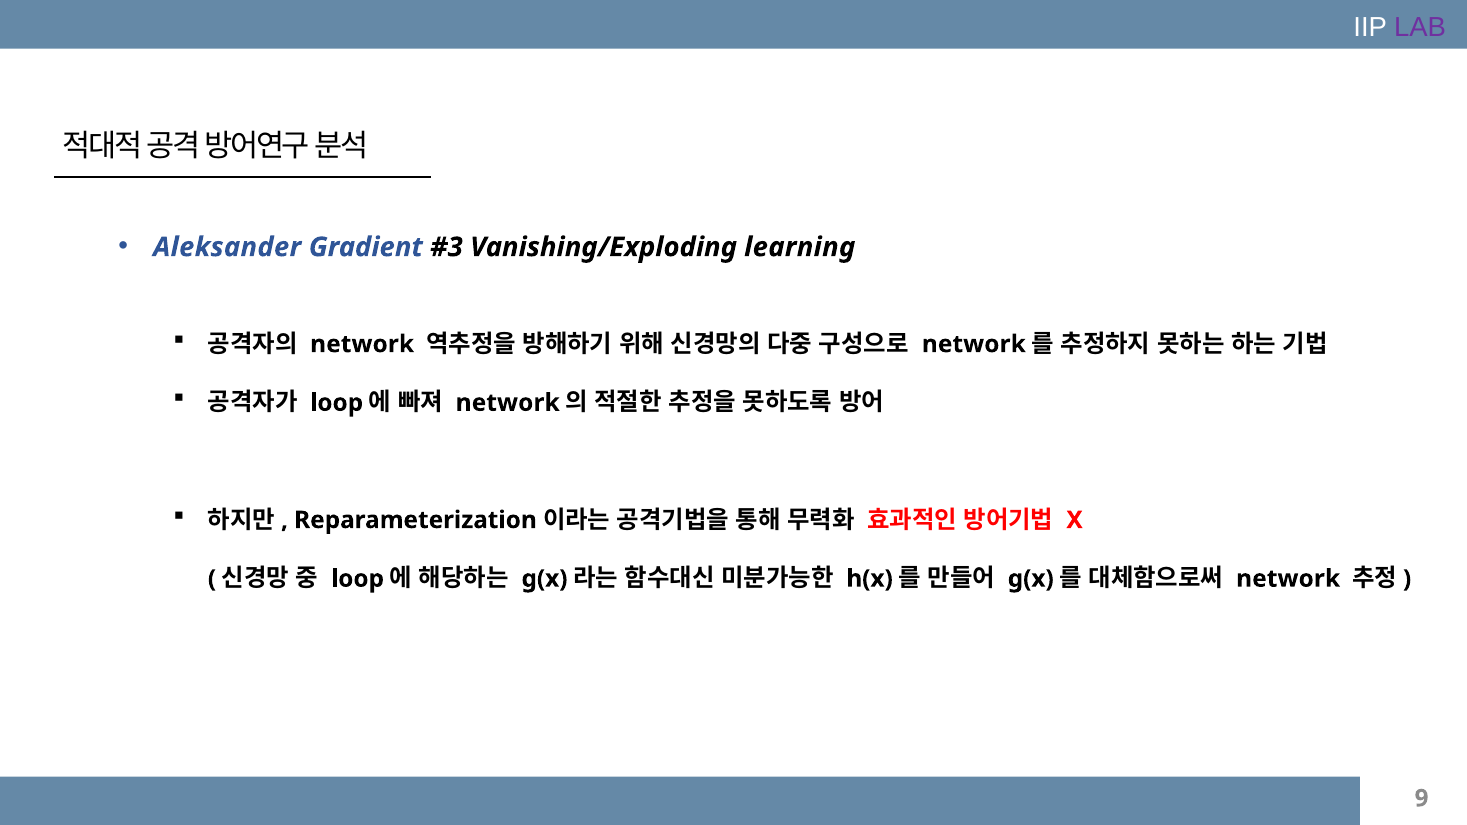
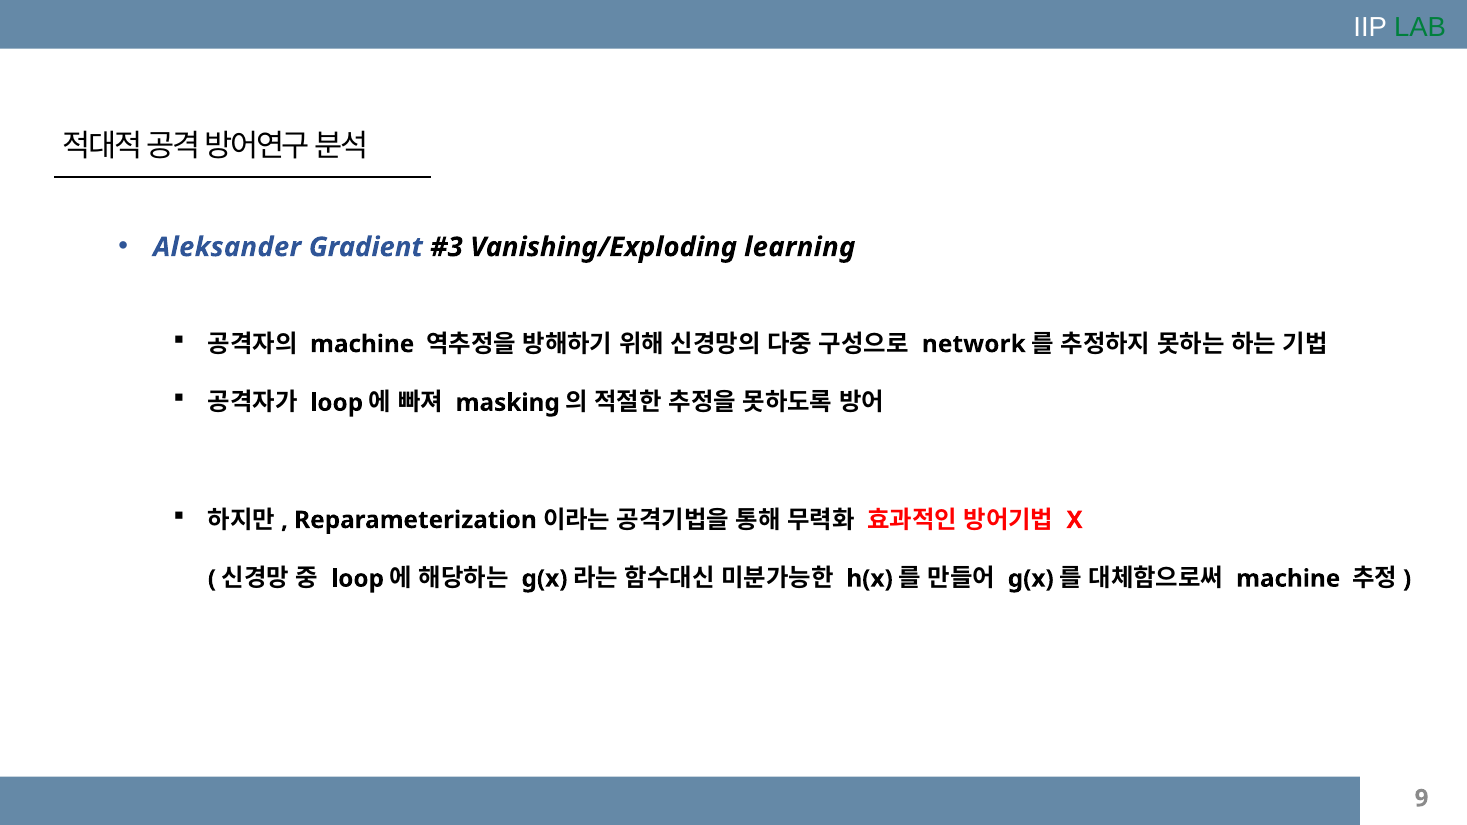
LAB colour: purple -> green
network at (362, 344): network -> machine
network at (508, 403): network -> masking
network at (1288, 579): network -> machine
